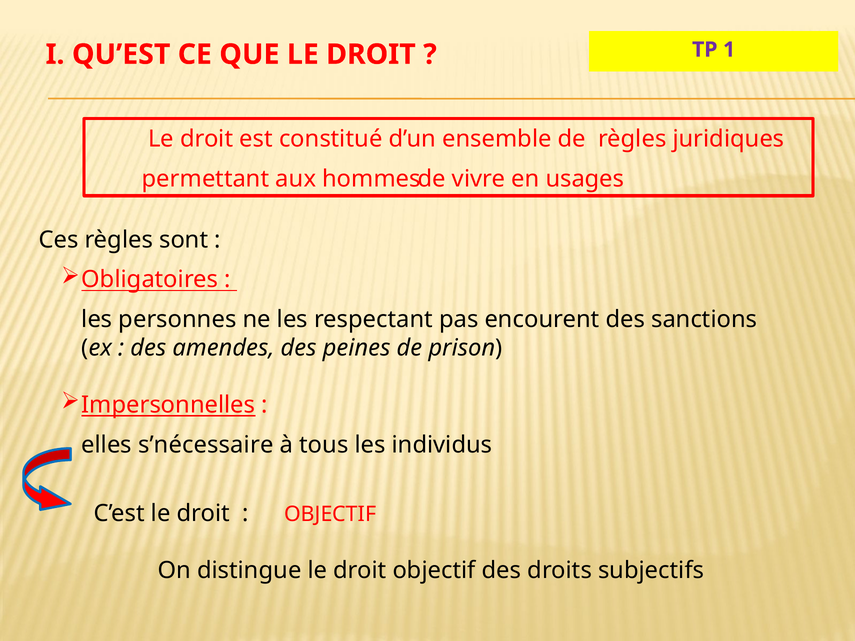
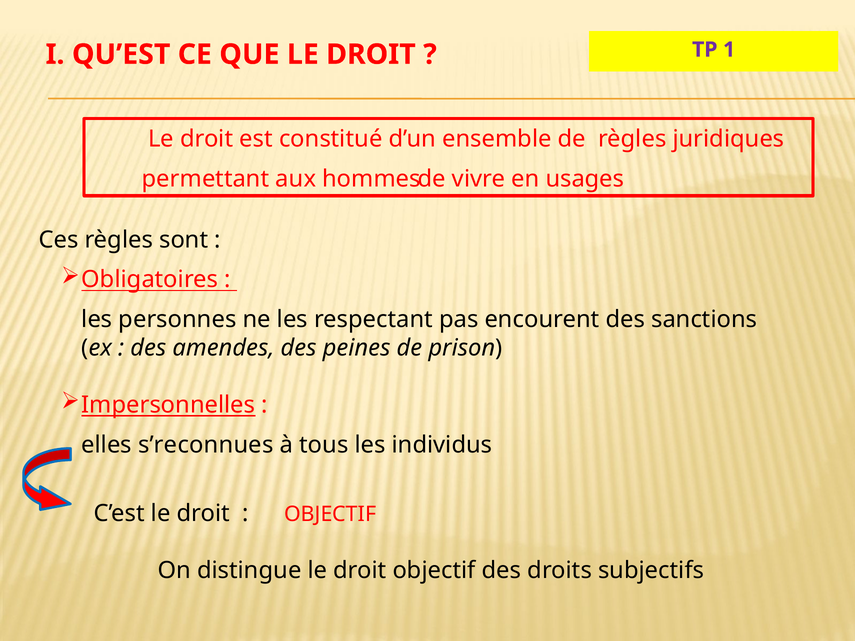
s’nécessaire: s’nécessaire -> s’reconnues
